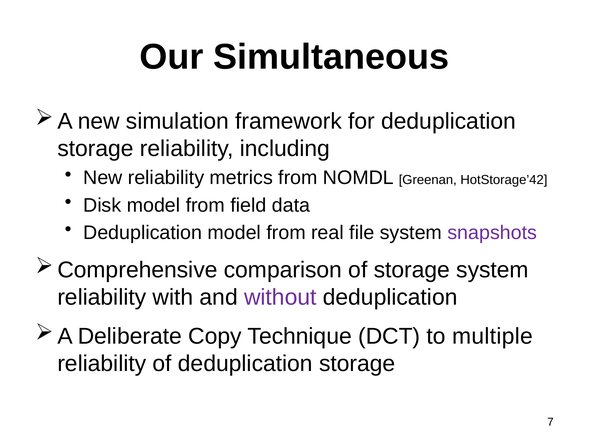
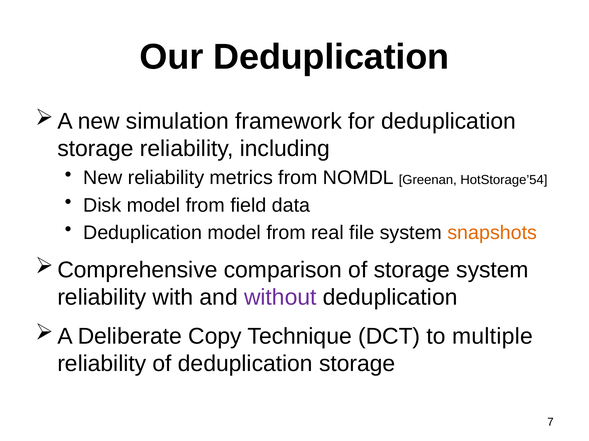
Our Simultaneous: Simultaneous -> Deduplication
HotStorage’42: HotStorage’42 -> HotStorage’54
snapshots colour: purple -> orange
